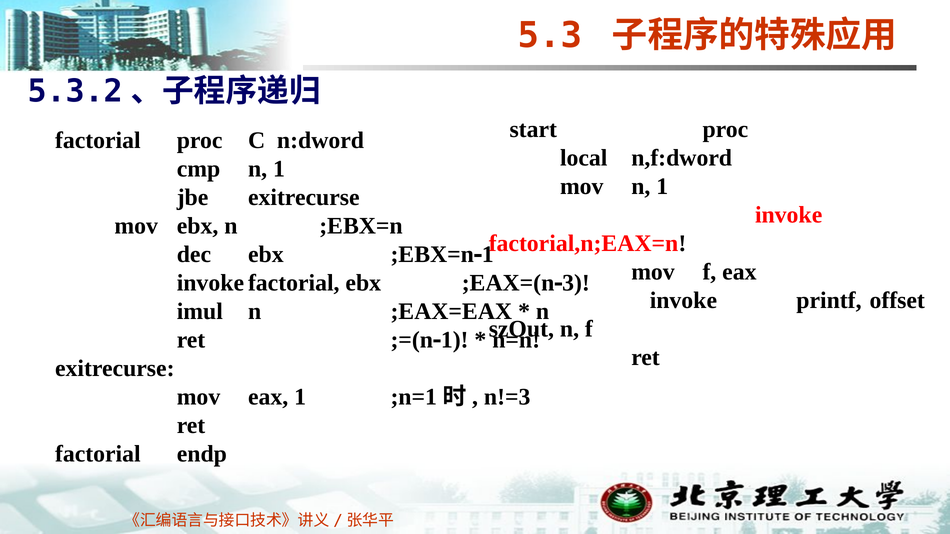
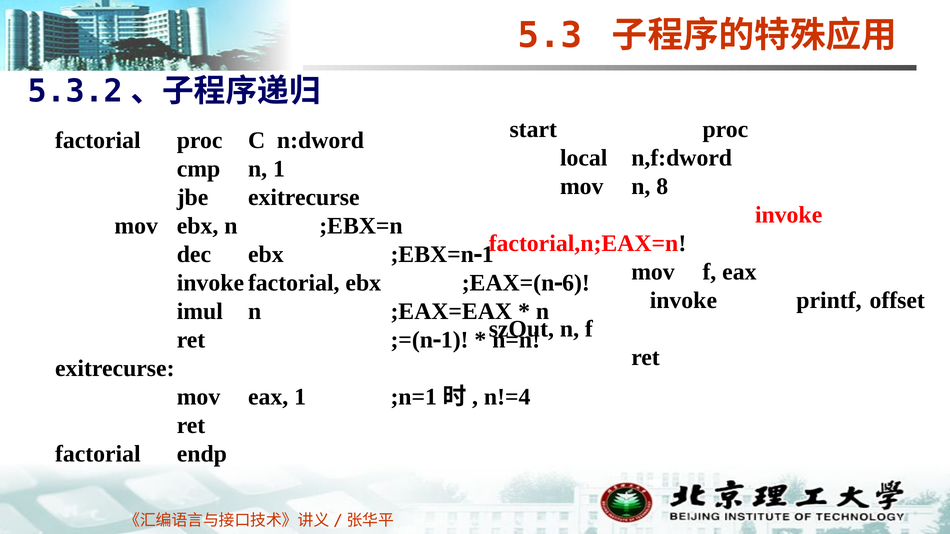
mov n 1: 1 -> 8
3: 3 -> 6
n!=3: n!=3 -> n!=4
